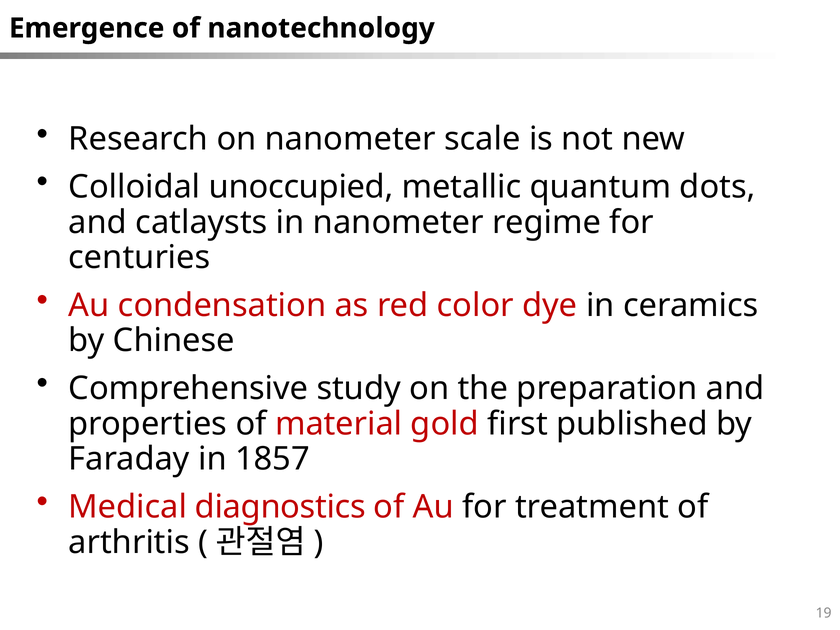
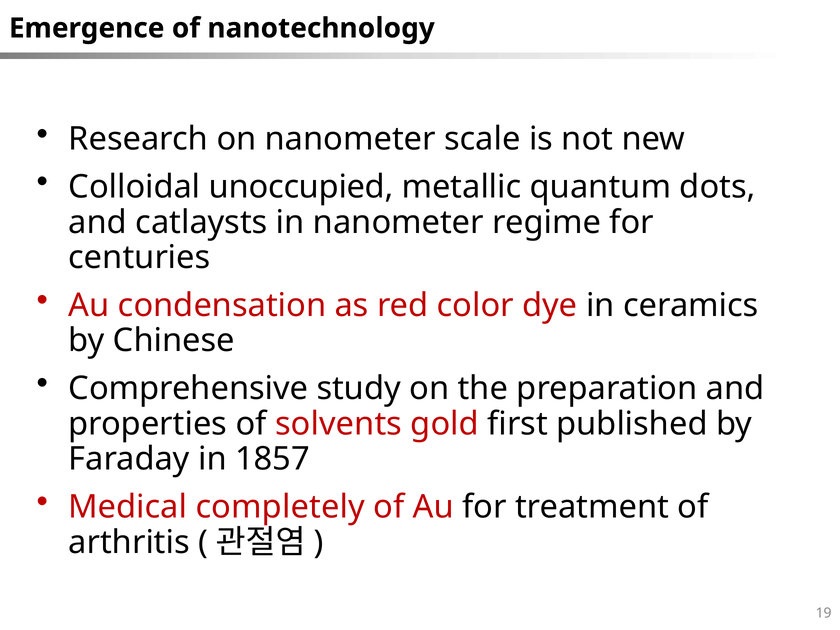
material: material -> solvents
diagnostics: diagnostics -> completely
